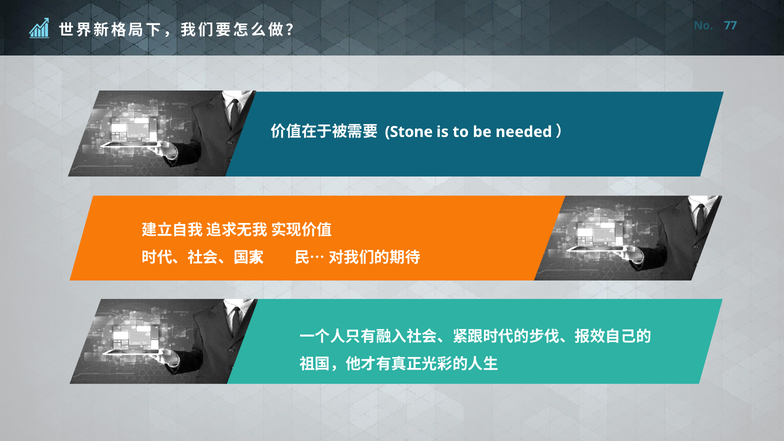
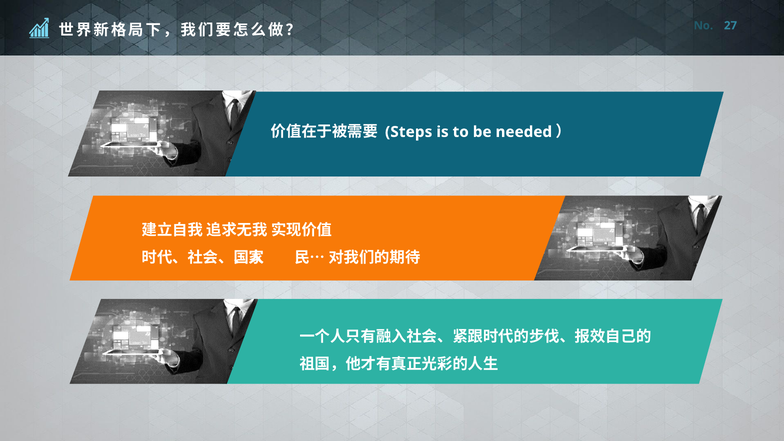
77: 77 -> 27
Stone: Stone -> Steps
